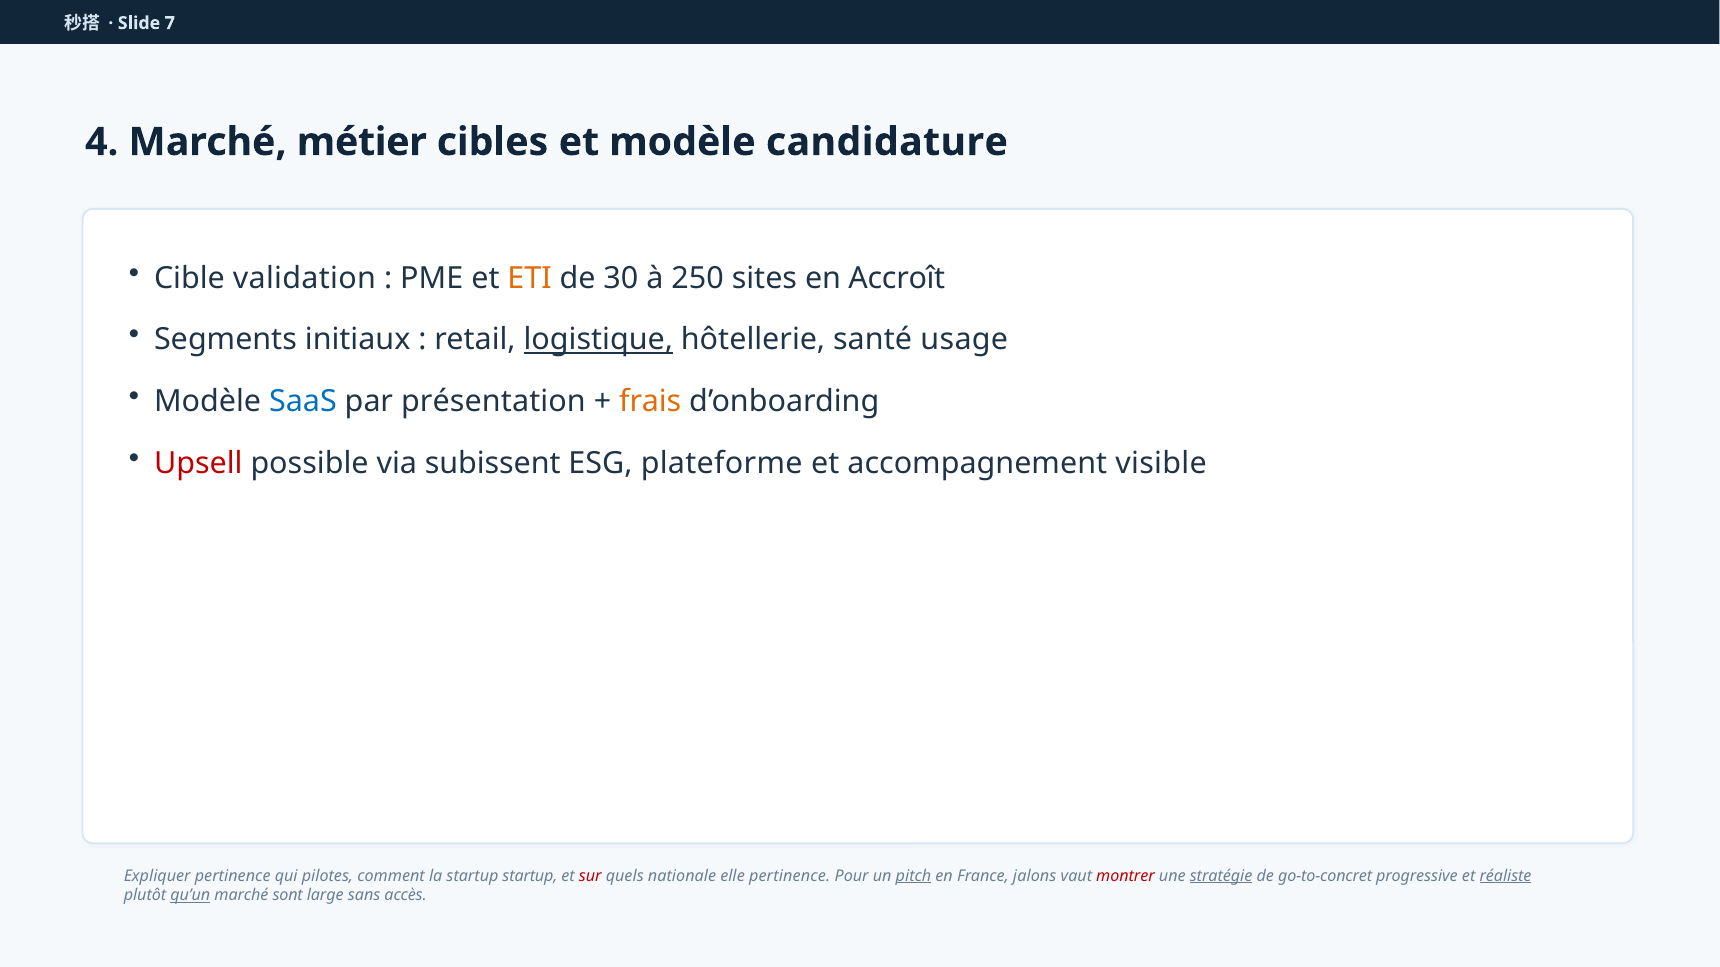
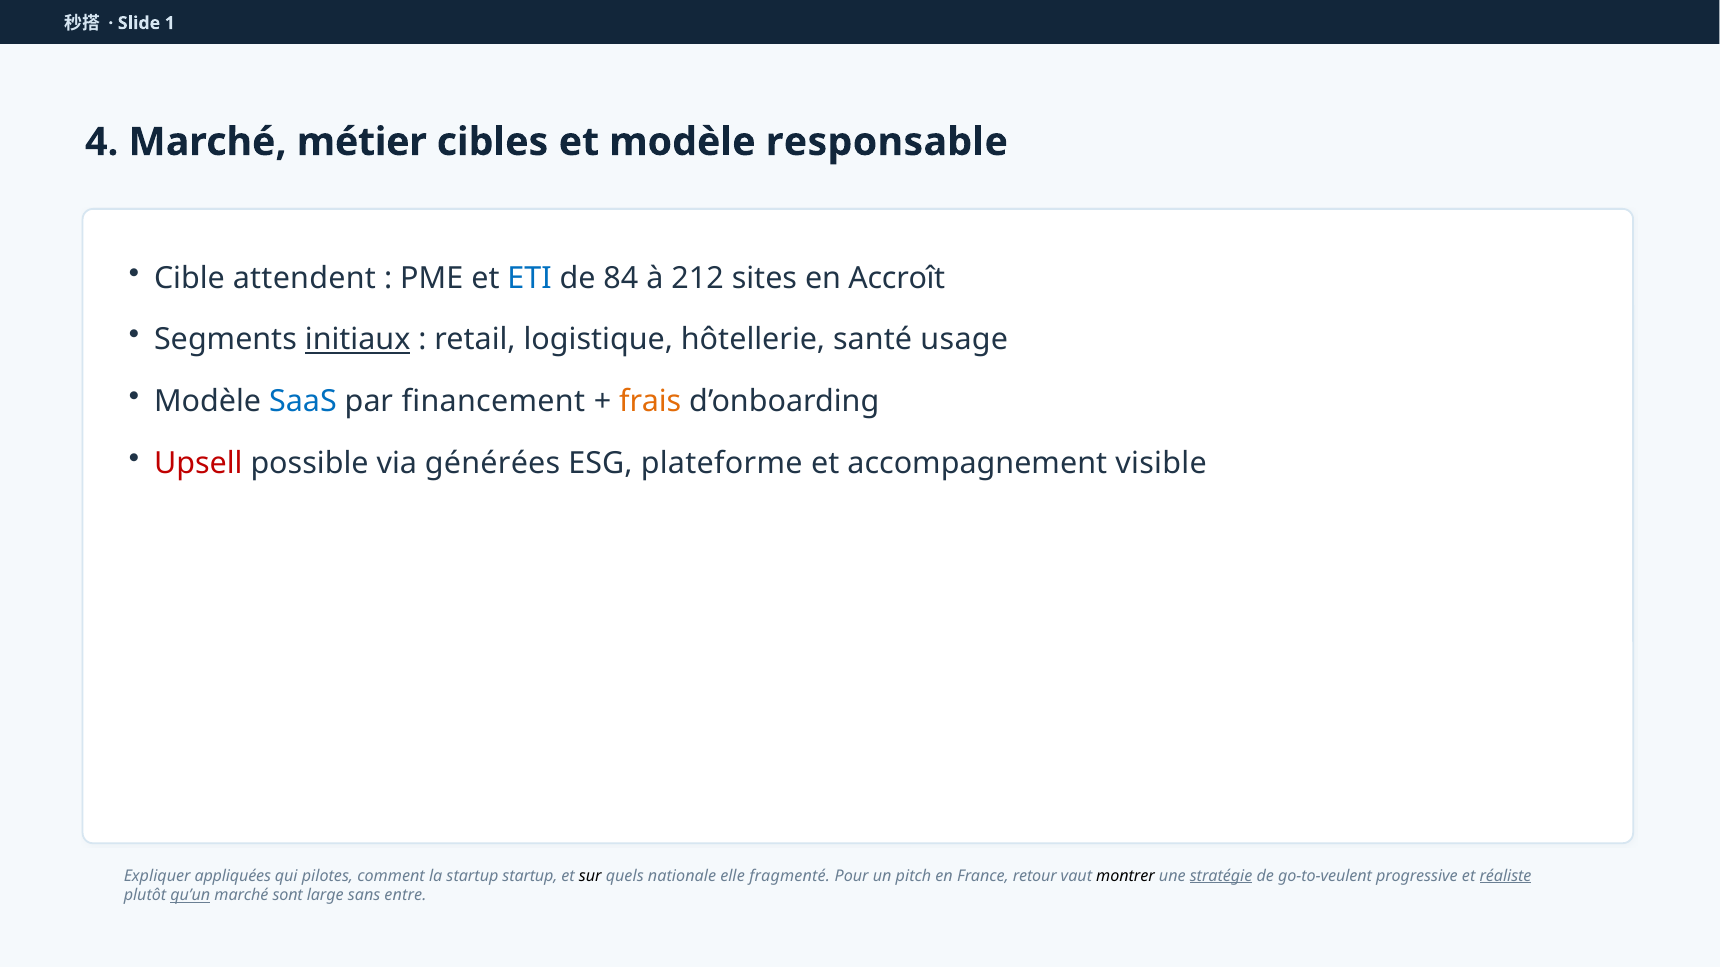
7: 7 -> 1
candidature: candidature -> responsable
validation: validation -> attendent
ETI colour: orange -> blue
30: 30 -> 84
250: 250 -> 212
initiaux underline: none -> present
logistique underline: present -> none
présentation: présentation -> financement
subissent: subissent -> générées
Expliquer pertinence: pertinence -> appliquées
sur colour: red -> black
elle pertinence: pertinence -> fragmenté
pitch underline: present -> none
jalons: jalons -> retour
montrer colour: red -> black
go-to-concret: go-to-concret -> go-to-veulent
accès: accès -> entre
